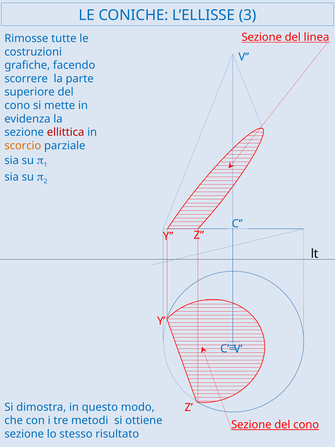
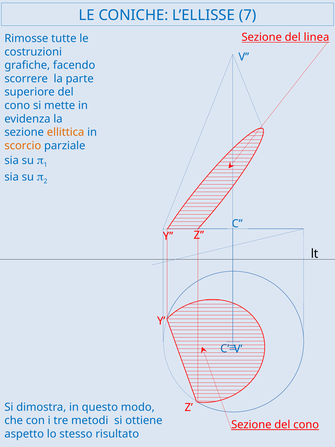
3: 3 -> 7
ellittica colour: red -> orange
sezione at (24, 434): sezione -> aspetto
